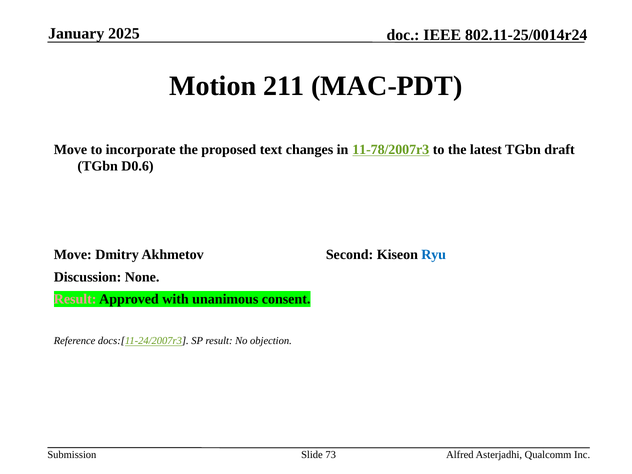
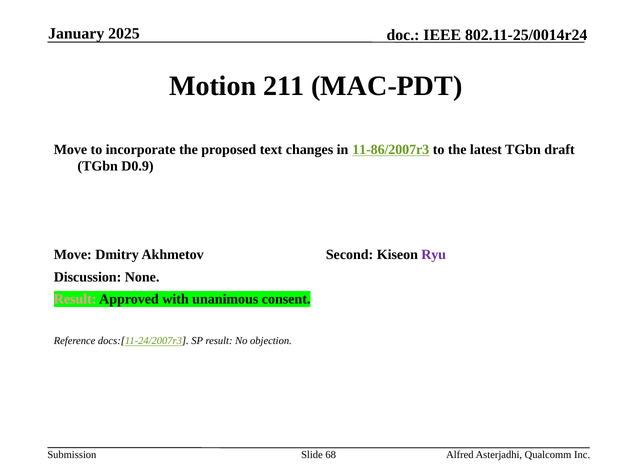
11-78/2007r3: 11-78/2007r3 -> 11-86/2007r3
D0.6: D0.6 -> D0.9
Ryu colour: blue -> purple
73: 73 -> 68
